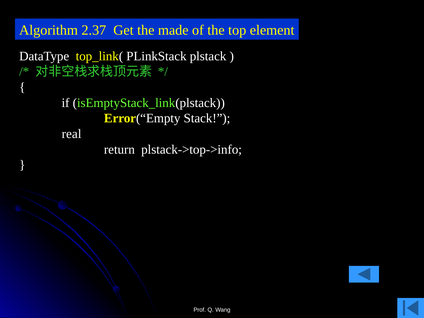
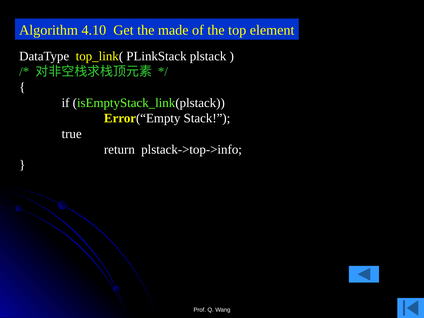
2.37: 2.37 -> 4.10
real: real -> true
